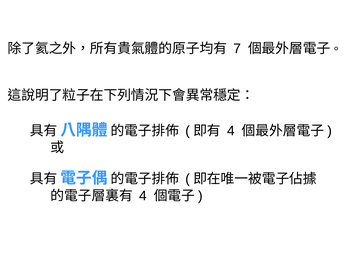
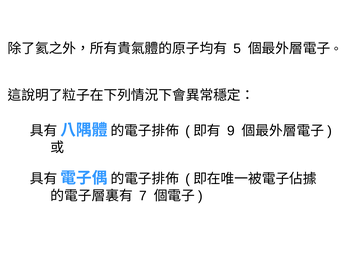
7: 7 -> 5
4 at (231, 131): 4 -> 9
4 at (143, 196): 4 -> 7
